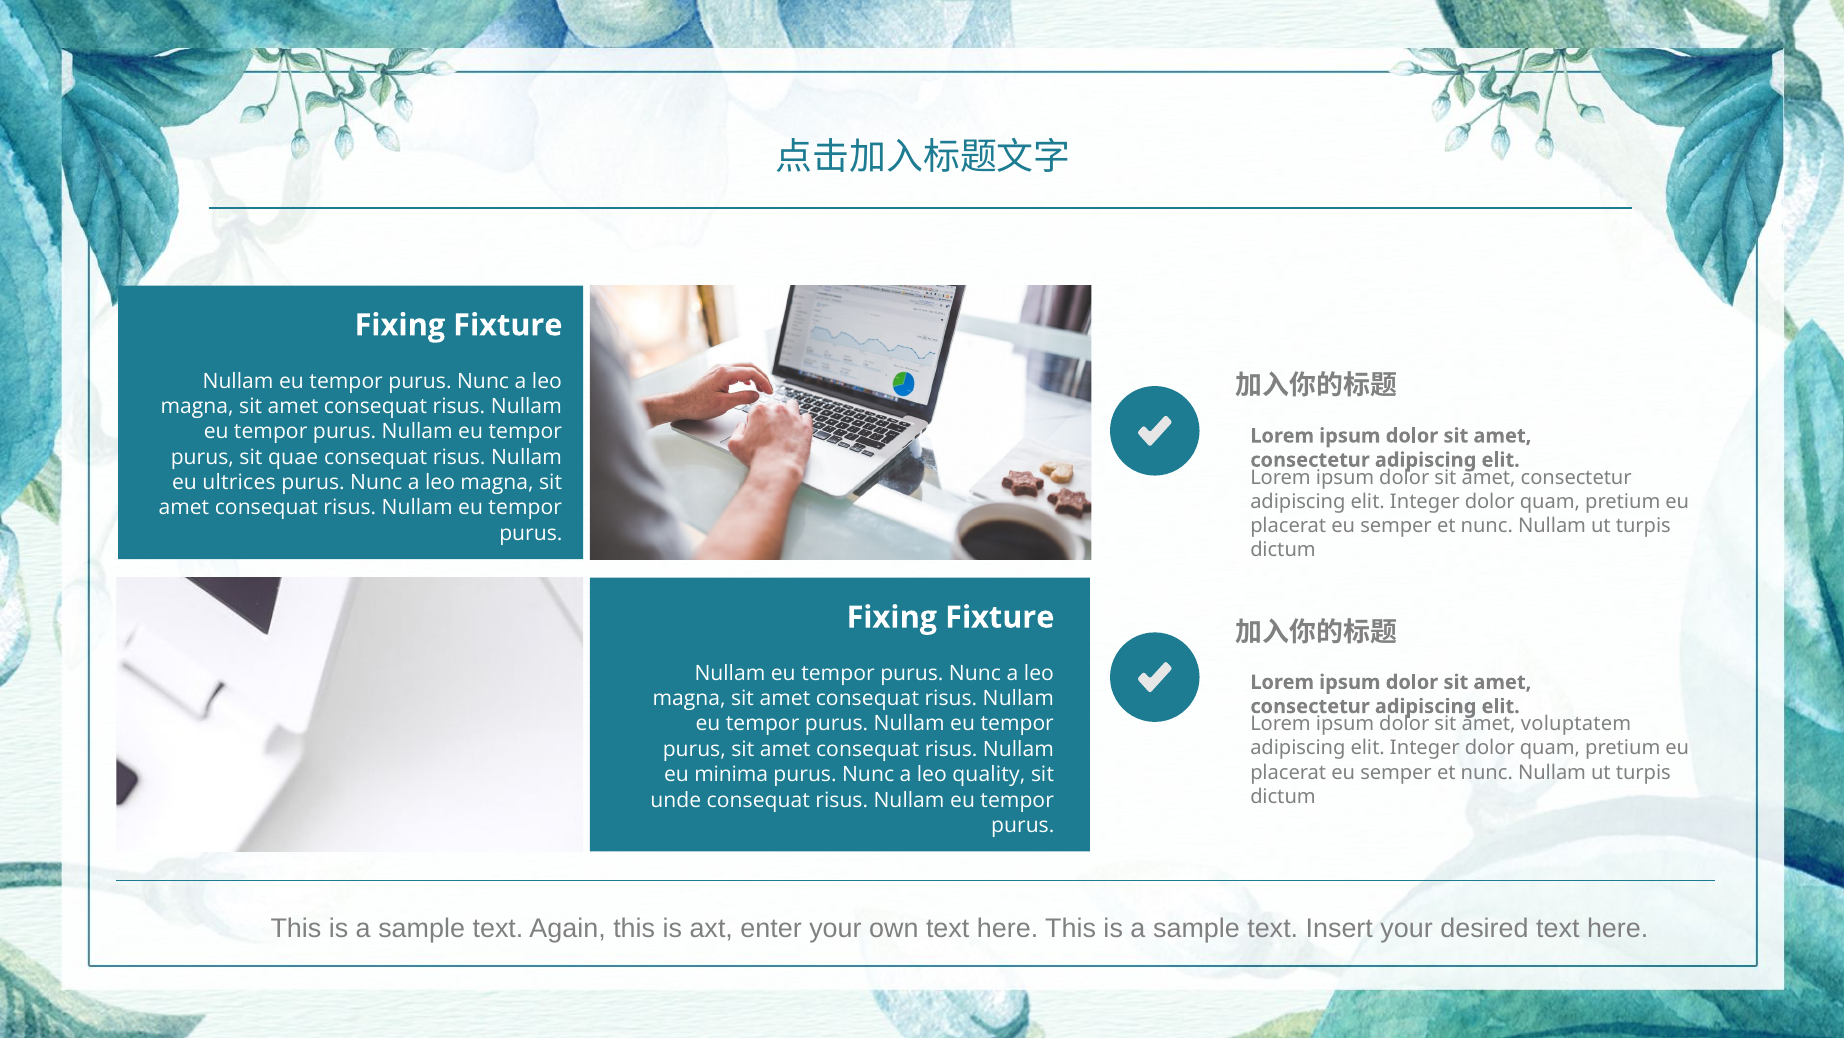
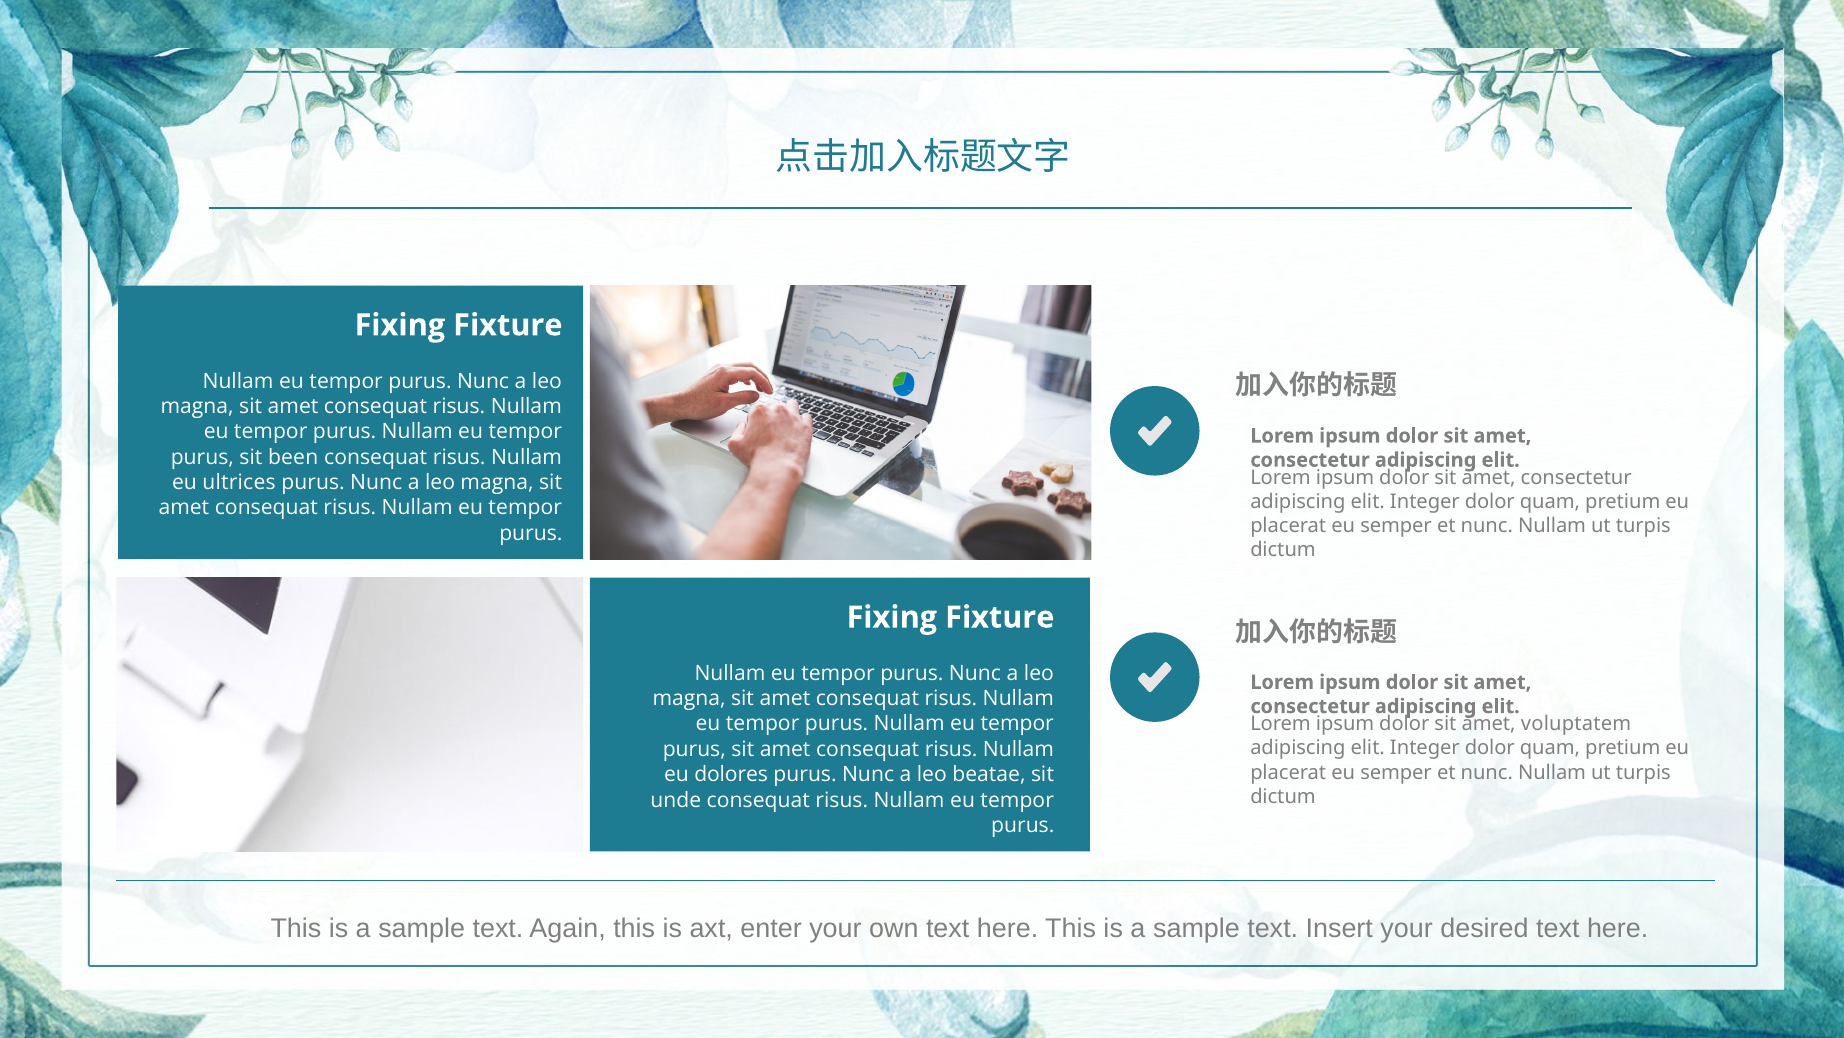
quae: quae -> been
minima: minima -> dolores
quality: quality -> beatae
